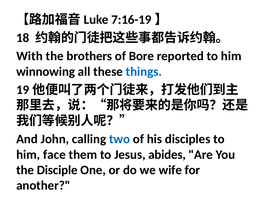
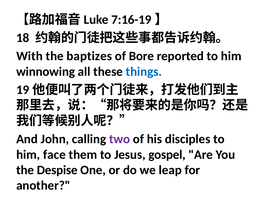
brothers: brothers -> baptizes
two colour: blue -> purple
abides: abides -> gospel
Disciple: Disciple -> Despise
wife: wife -> leap
